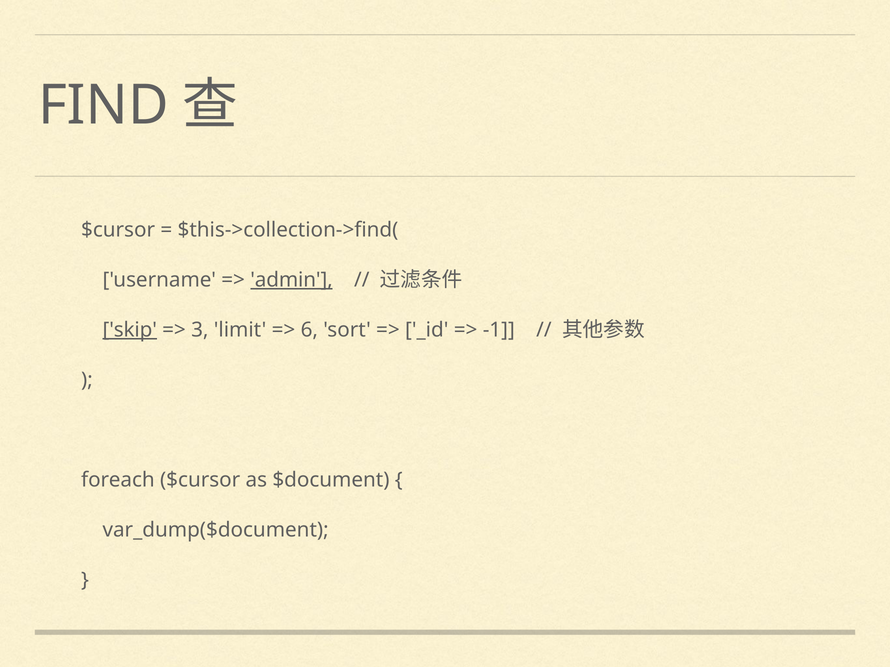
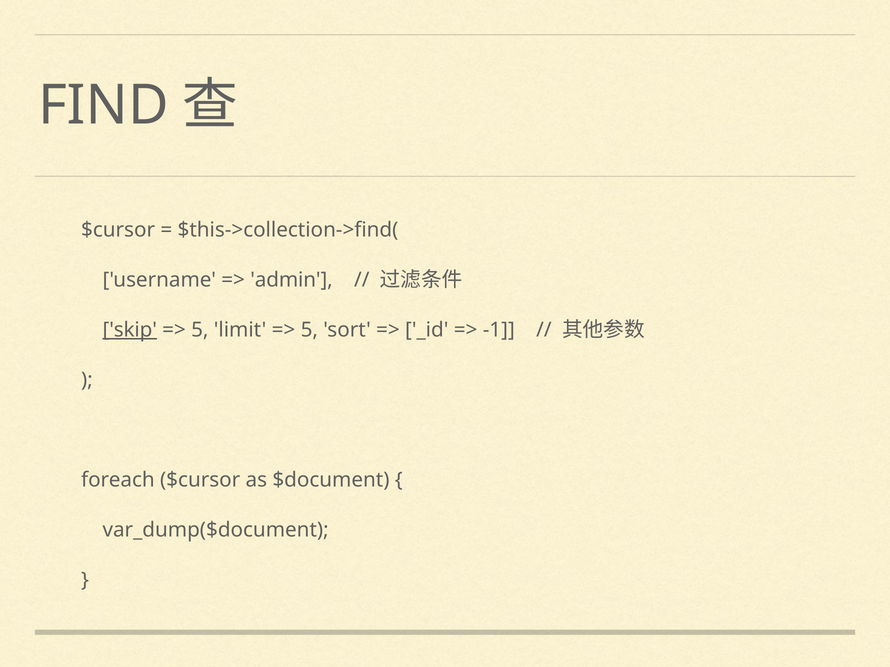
admin underline: present -> none
3 at (200, 330): 3 -> 5
6 at (309, 330): 6 -> 5
